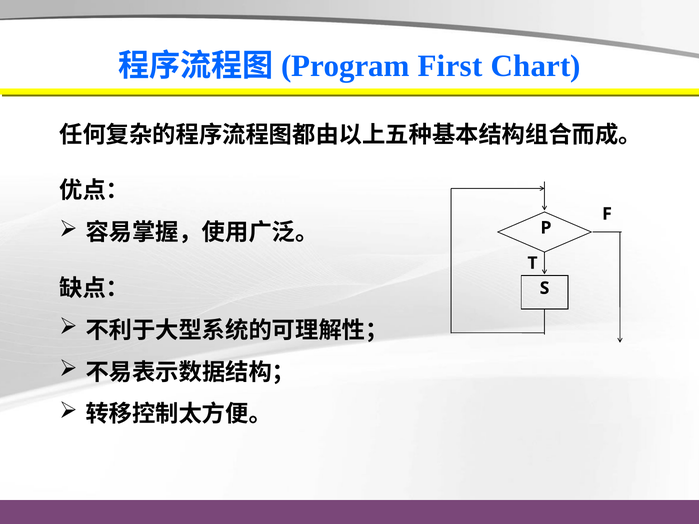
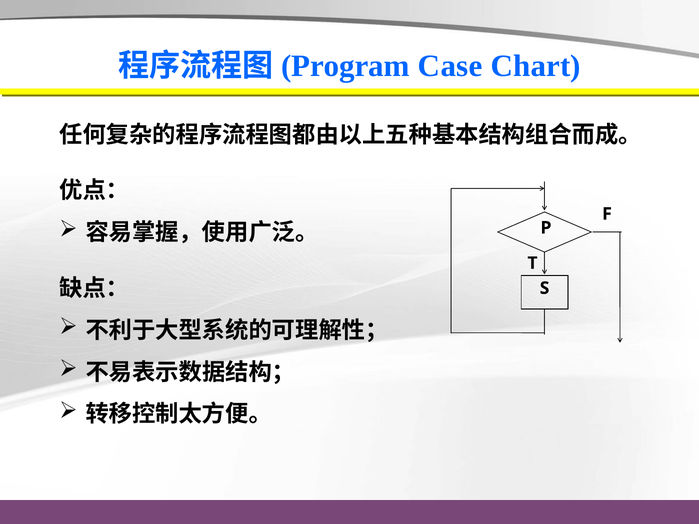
First: First -> Case
